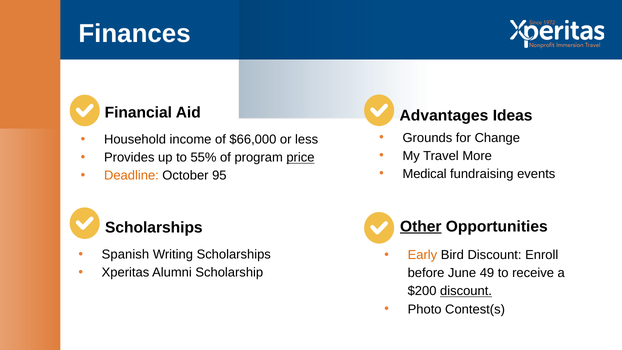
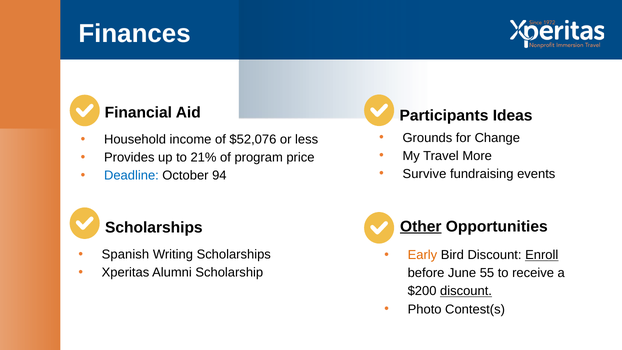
Advantages: Advantages -> Participants
$66,000: $66,000 -> $52,076
55%: 55% -> 21%
price underline: present -> none
Medical: Medical -> Survive
Deadline colour: orange -> blue
95: 95 -> 94
Enroll underline: none -> present
49: 49 -> 55
